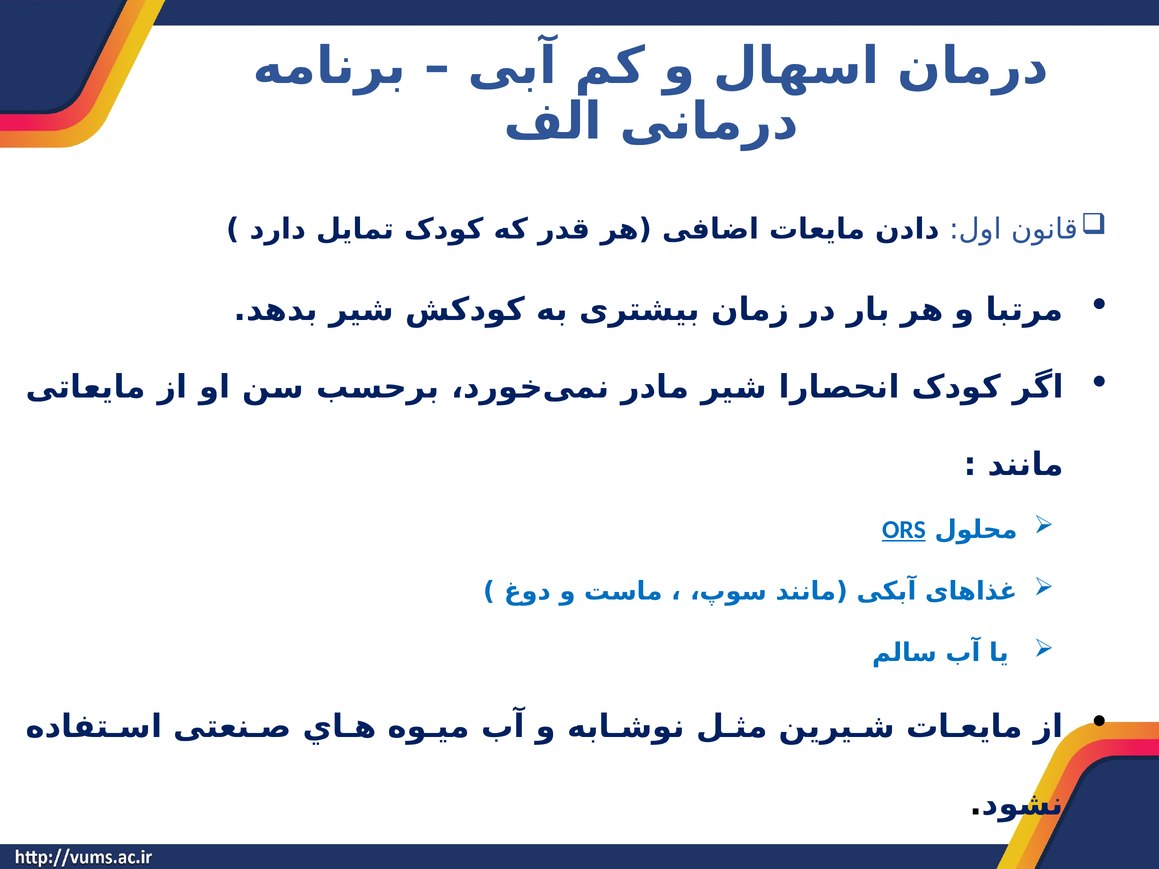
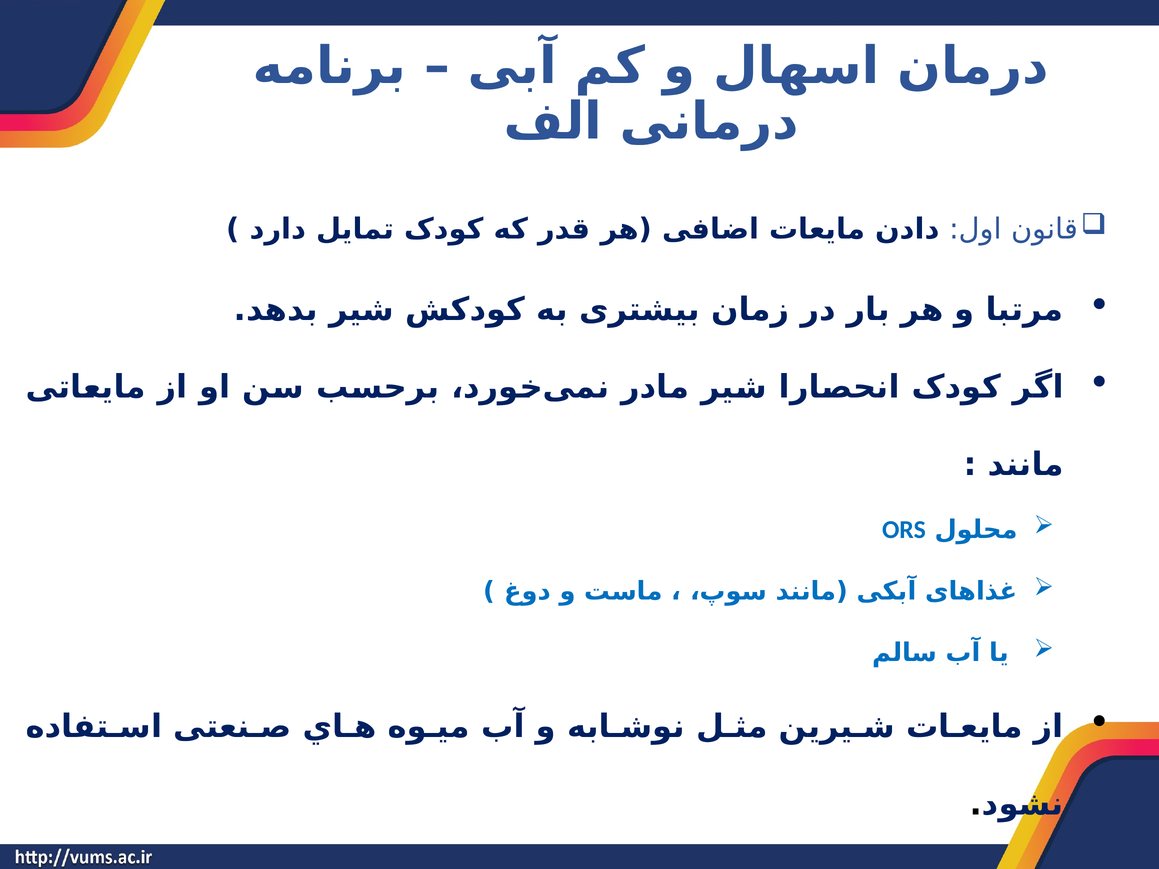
ORS underline: present -> none
